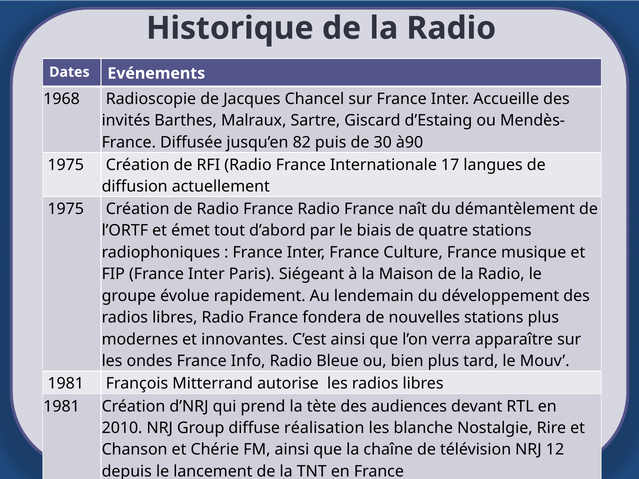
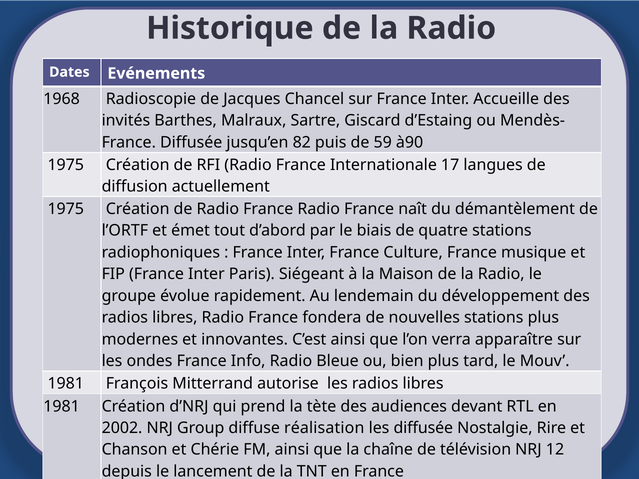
30: 30 -> 59
2010: 2010 -> 2002
les blanche: blanche -> diffusée
